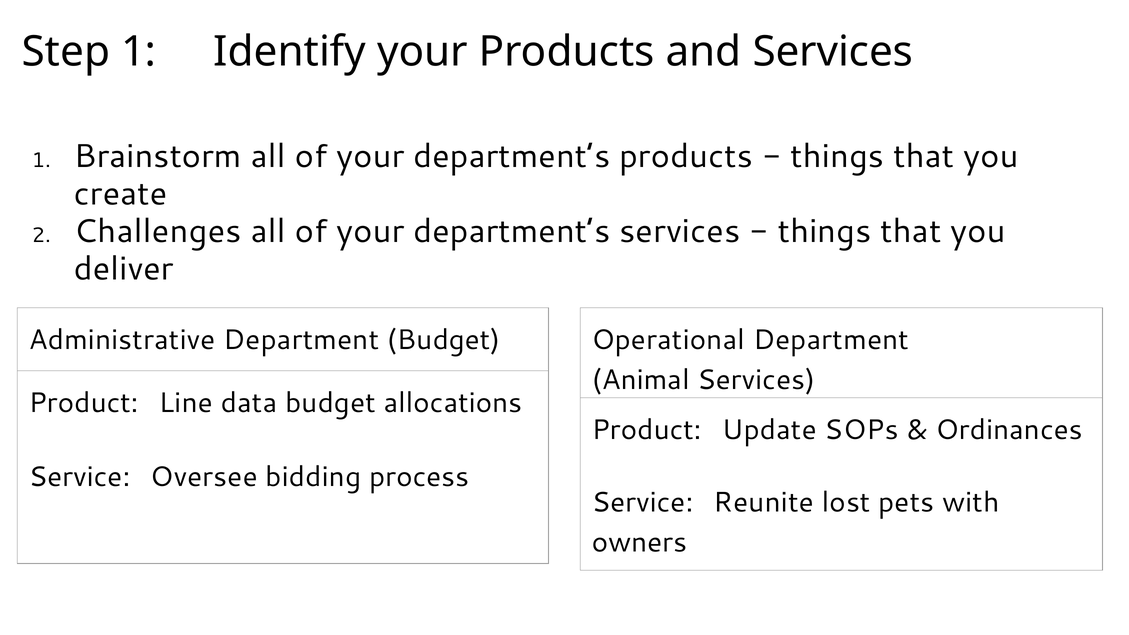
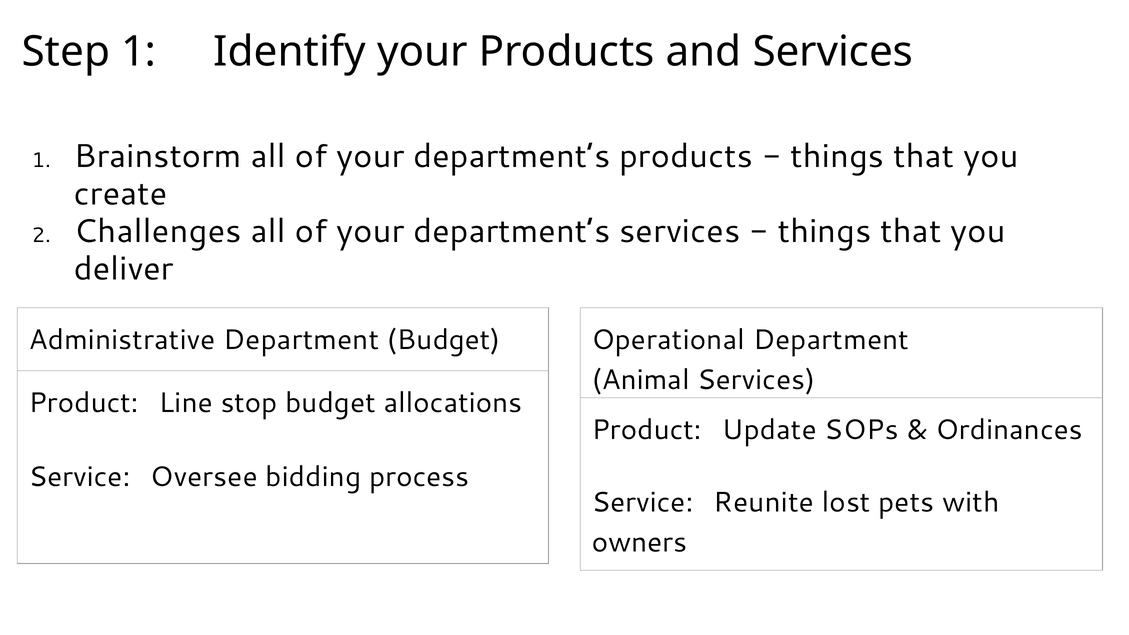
data: data -> stop
